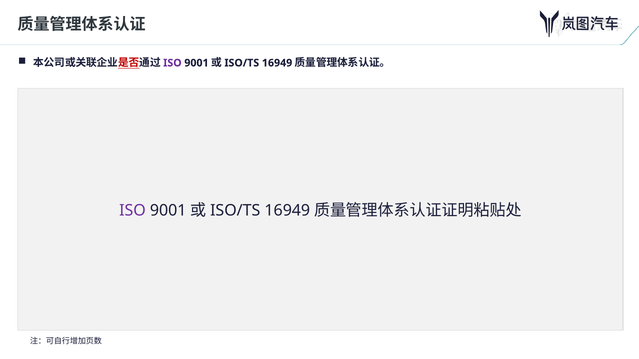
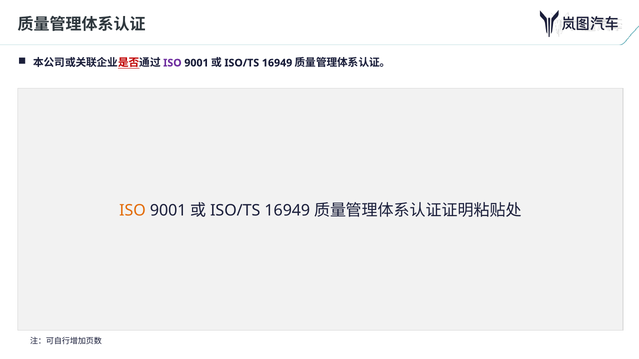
ISO at (132, 211) colour: purple -> orange
